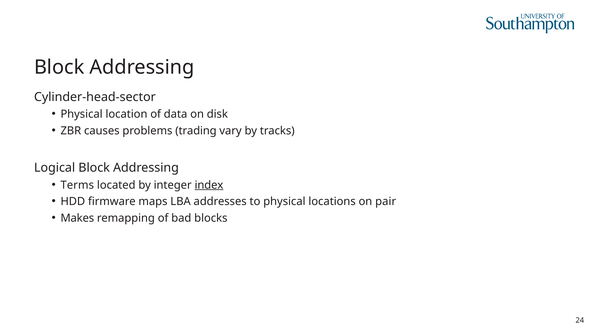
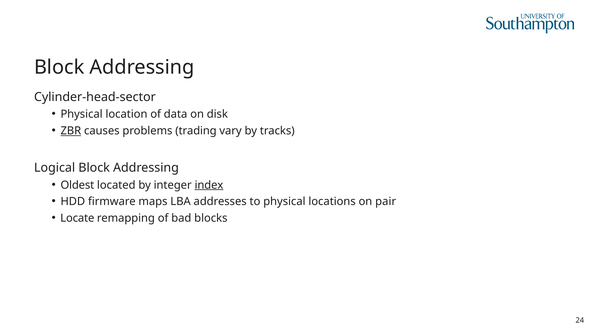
ZBR underline: none -> present
Terms: Terms -> Oldest
Makes: Makes -> Locate
